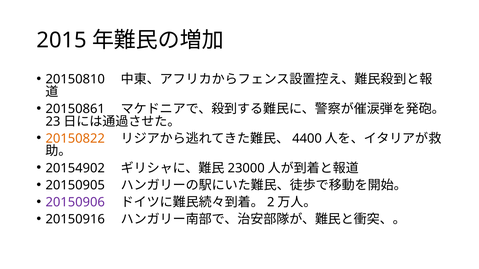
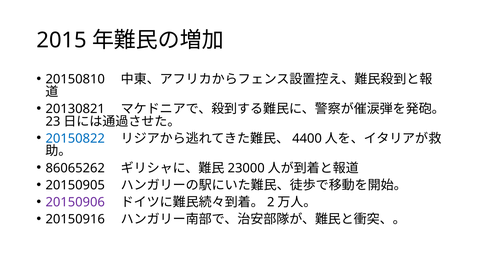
20150861: 20150861 -> 20130821
20150822 colour: orange -> blue
20154902: 20154902 -> 86065262
